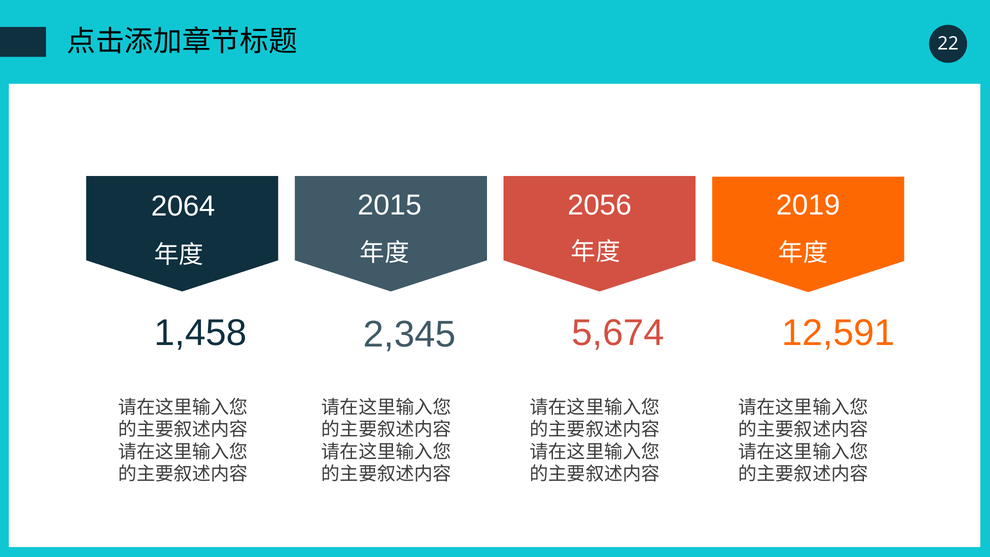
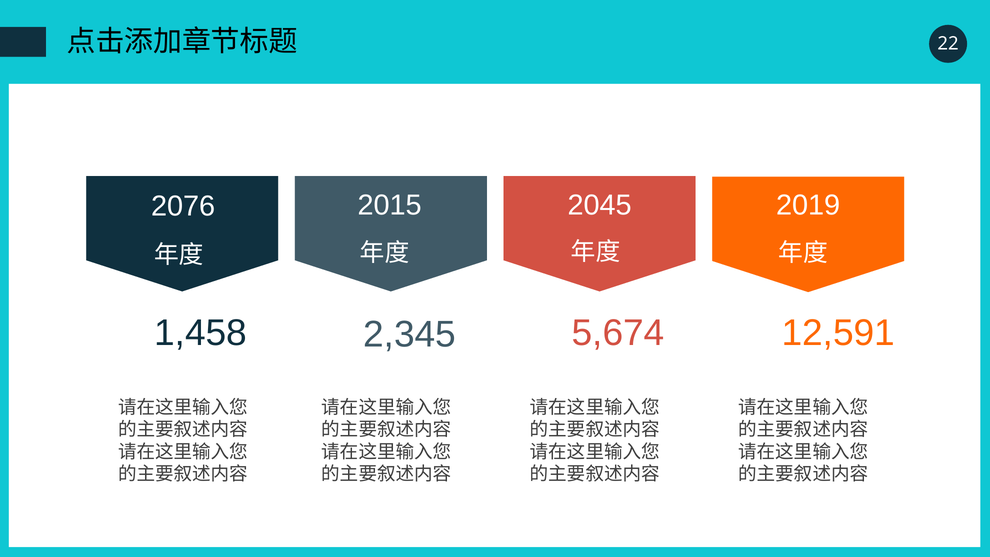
2056: 2056 -> 2045
2064: 2064 -> 2076
